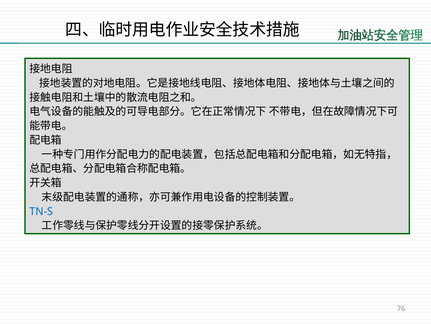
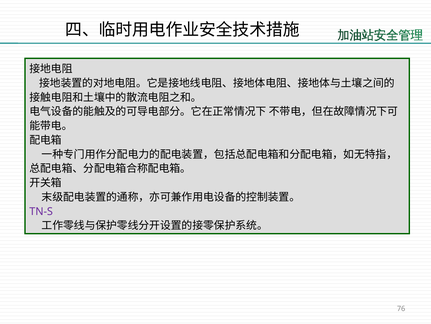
TN-S colour: blue -> purple
